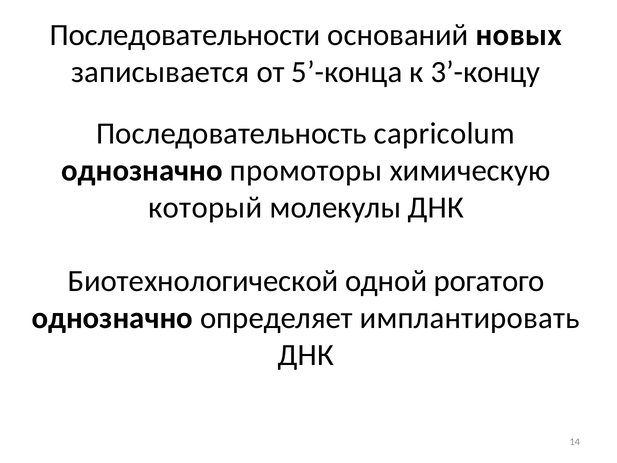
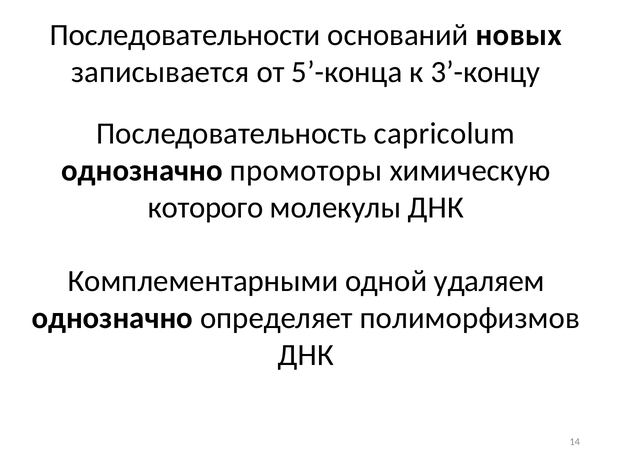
который: который -> которого
Биотехнологической: Биотехнологической -> Комплементарными
рогатого: рогатого -> удаляем
имплантировать: имплантировать -> полиморфизмов
